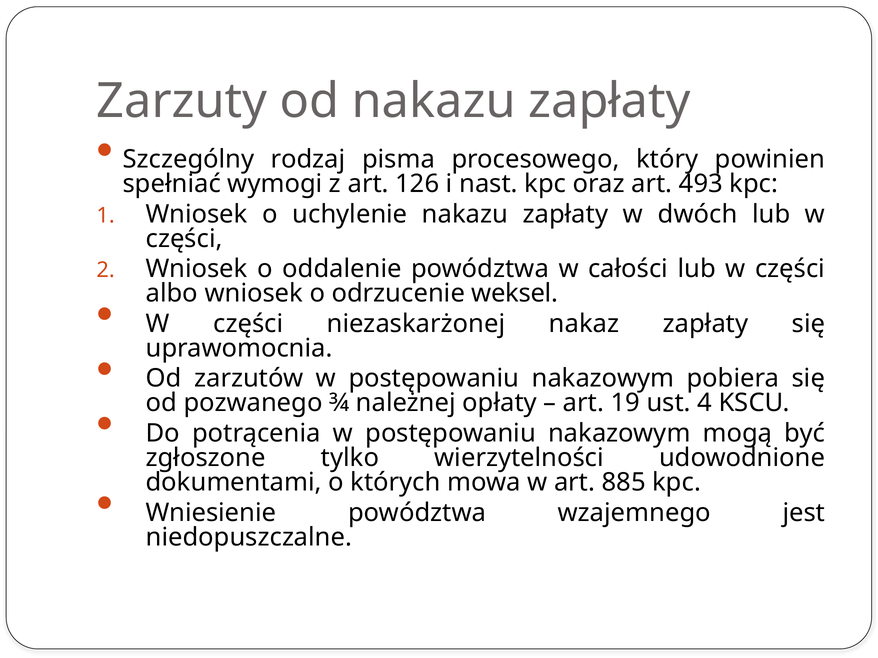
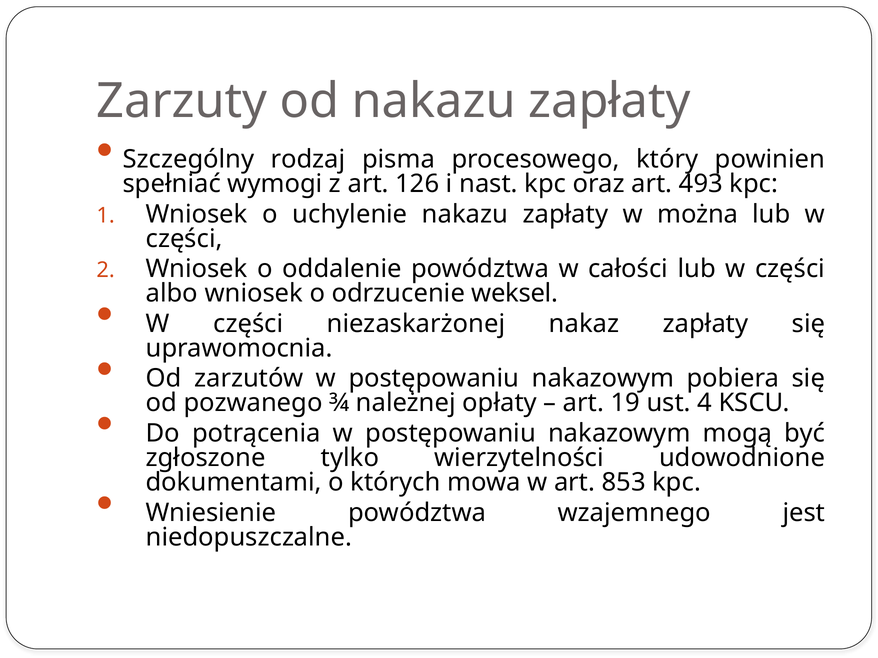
dwóch: dwóch -> można
885: 885 -> 853
